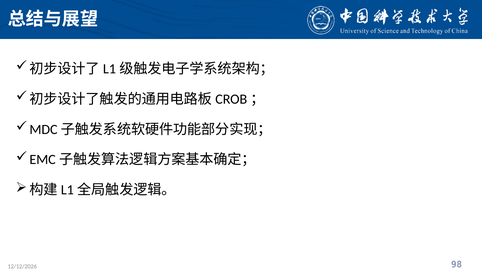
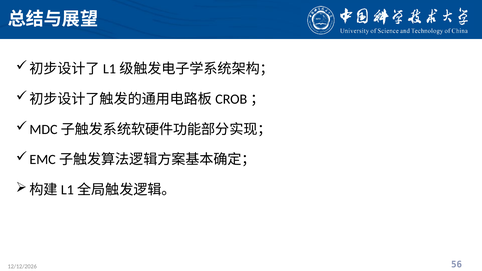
98: 98 -> 56
